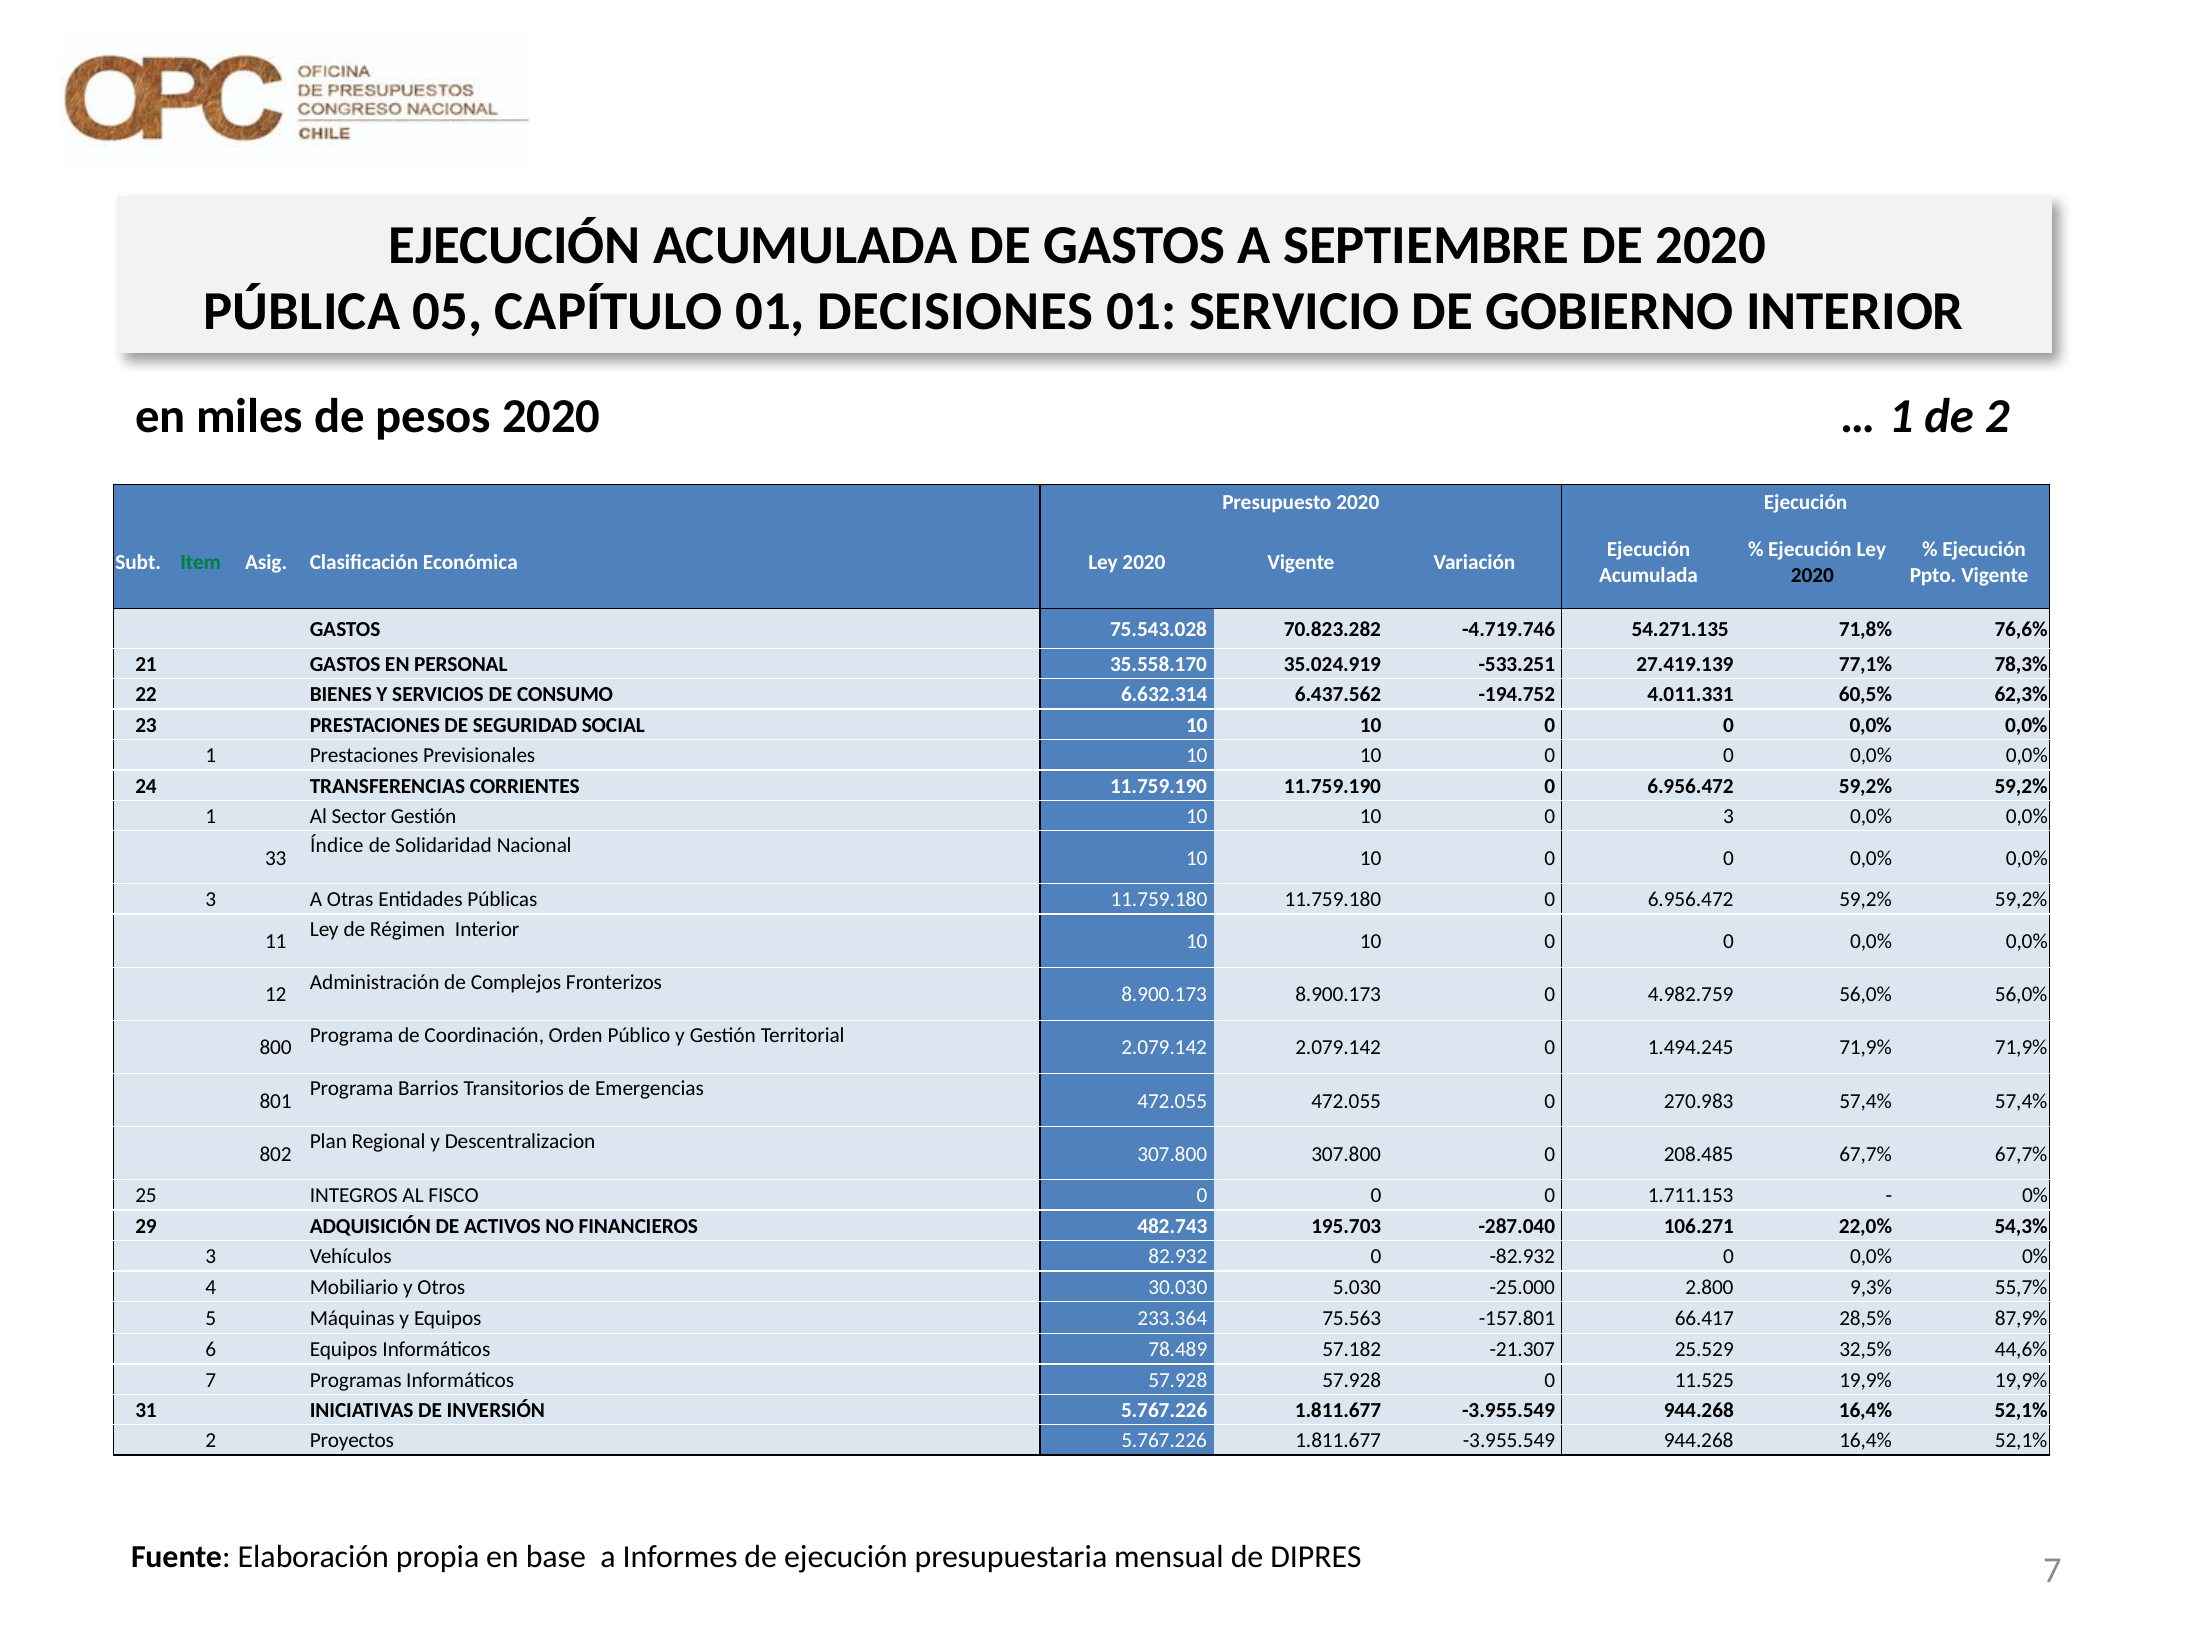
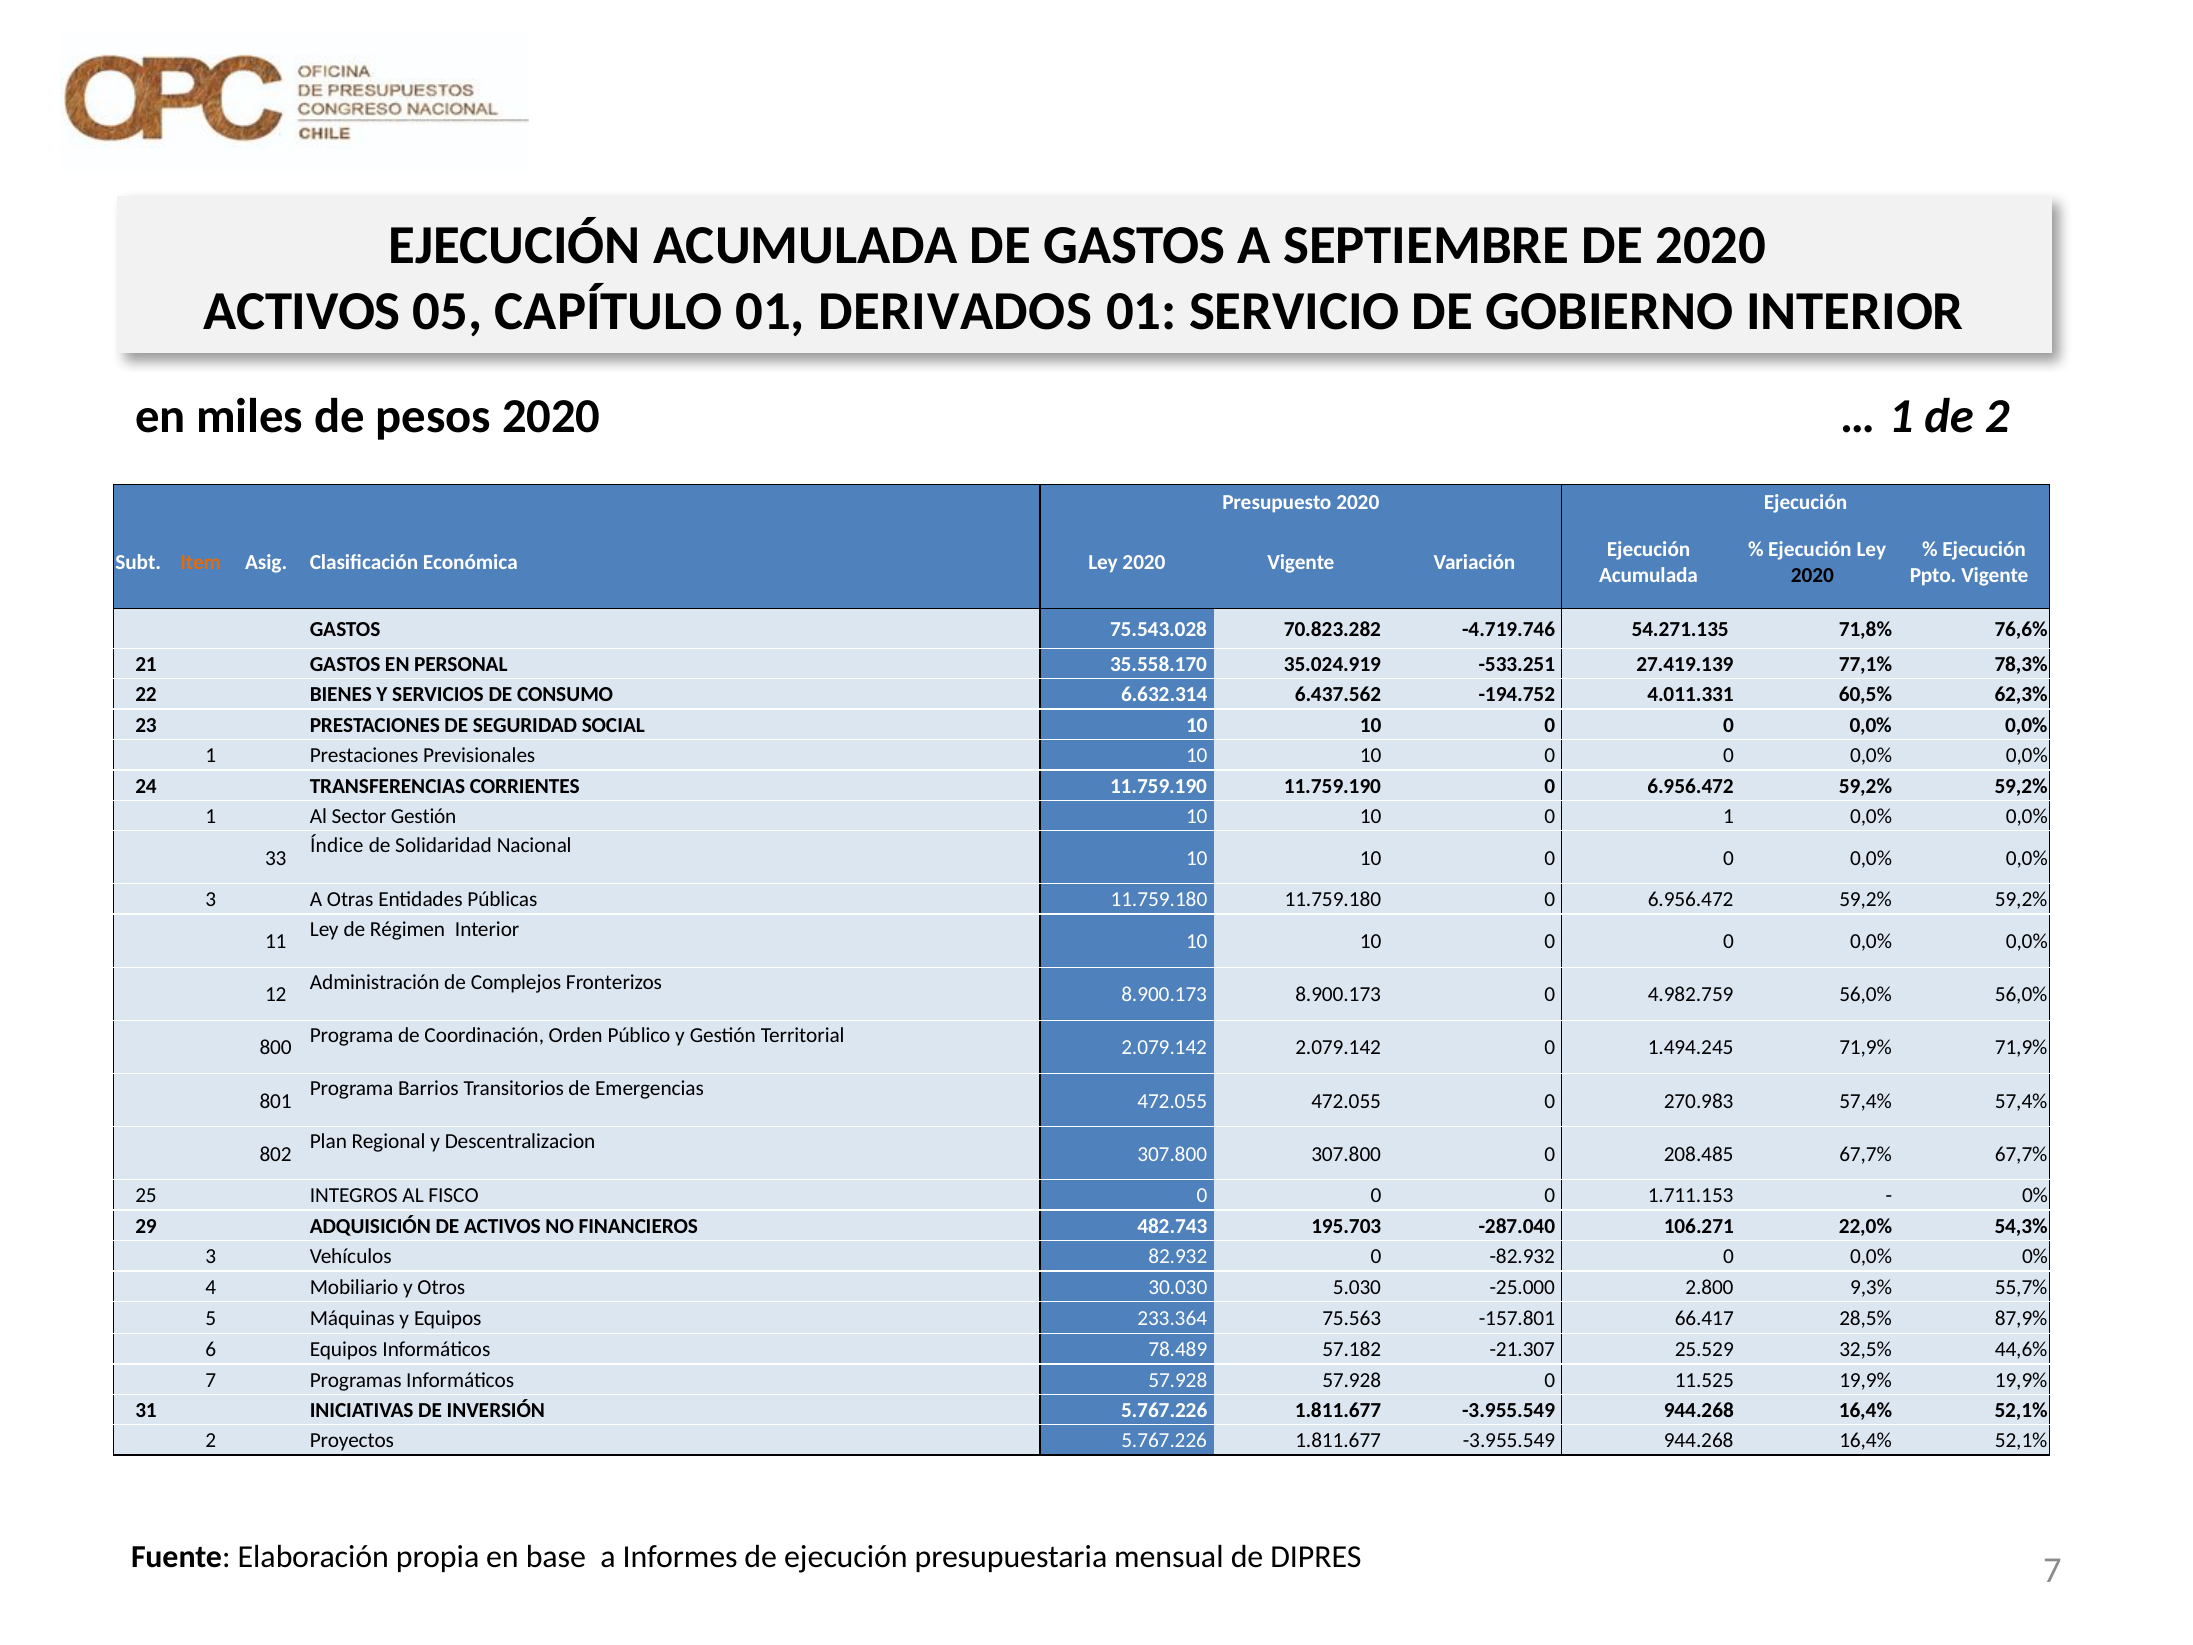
PÚBLICA at (302, 311): PÚBLICA -> ACTIVOS
DECISIONES: DECISIONES -> DERIVADOS
Item colour: green -> orange
0 3: 3 -> 1
